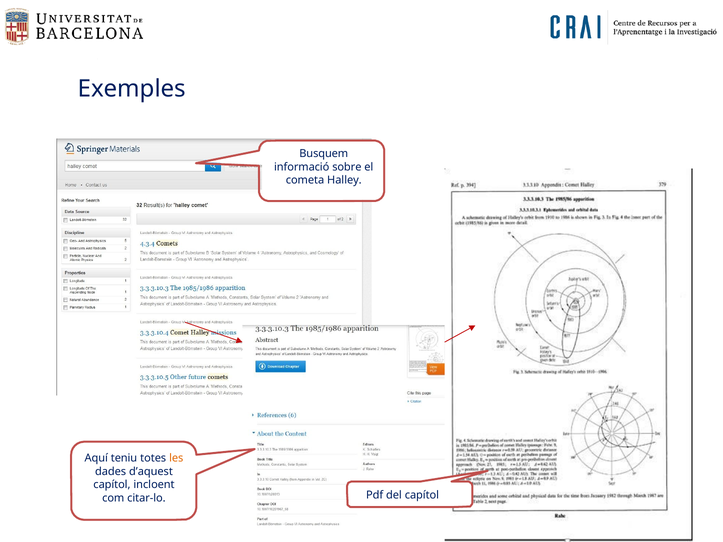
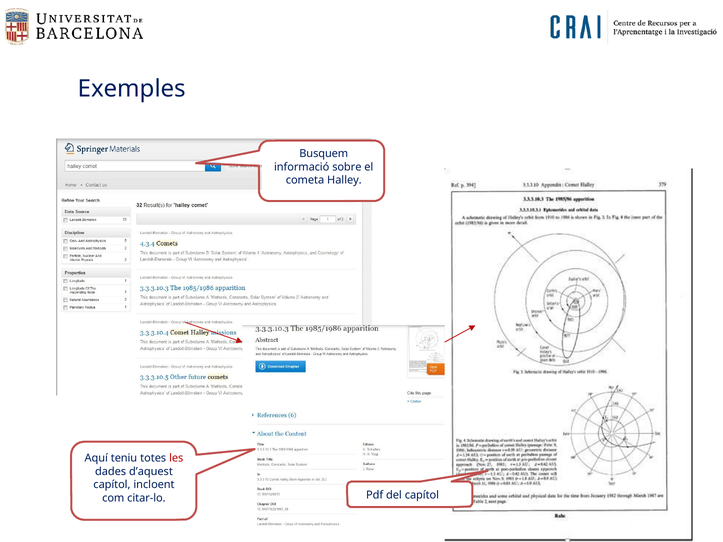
les colour: orange -> red
